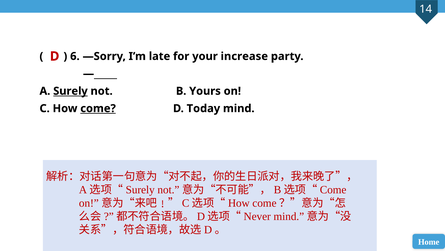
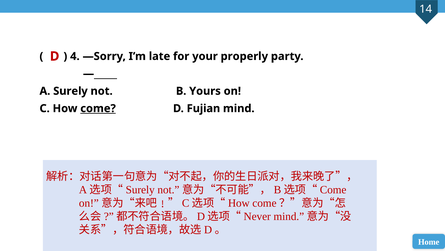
6: 6 -> 4
increase: increase -> properly
Surely underline: present -> none
Today: Today -> Fujian
